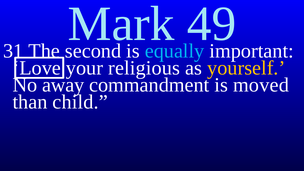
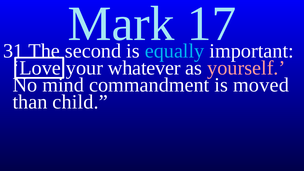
49: 49 -> 17
religious: religious -> whatever
yourself colour: yellow -> pink
away: away -> mind
